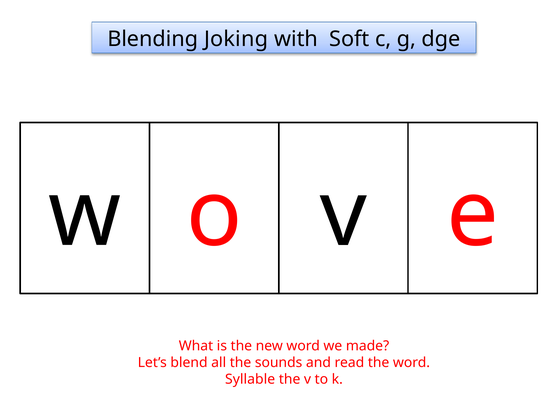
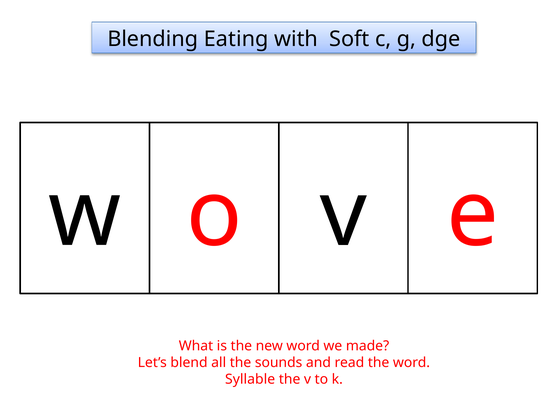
Joking: Joking -> Eating
